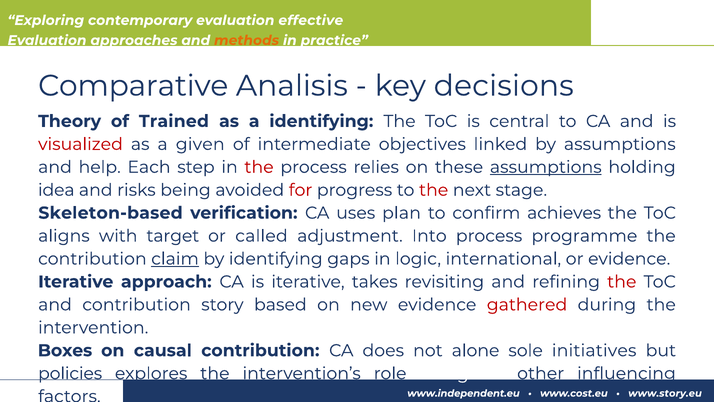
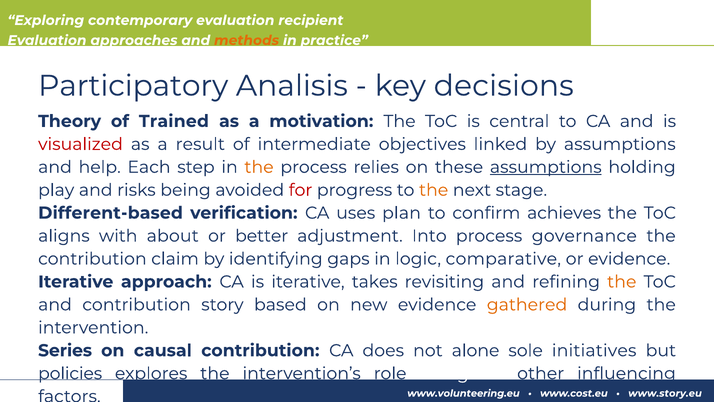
effective: effective -> recipient
Comparative: Comparative -> Participatory
a identifying: identifying -> motivation
given: given -> result
the at (259, 167) colour: red -> orange
idea: idea -> play
the at (434, 190) colour: red -> orange
Skeleton-based: Skeleton-based -> Different-based
target: target -> about
called: called -> better
programme: programme -> governance
claim underline: present -> none
international: international -> comparative
the at (622, 282) colour: red -> orange
gathered colour: red -> orange
Boxes: Boxes -> Series
www.independent.eu: www.independent.eu -> www.volunteering.eu
